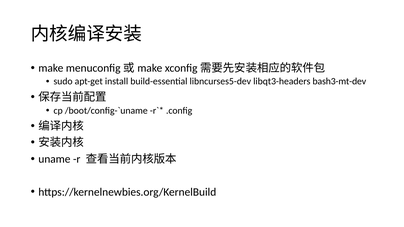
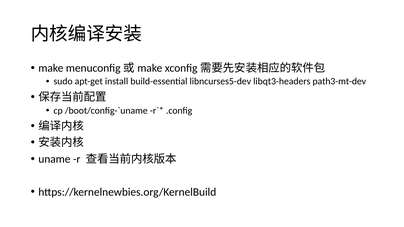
bash3-mt-dev: bash3-mt-dev -> path3-mt-dev
